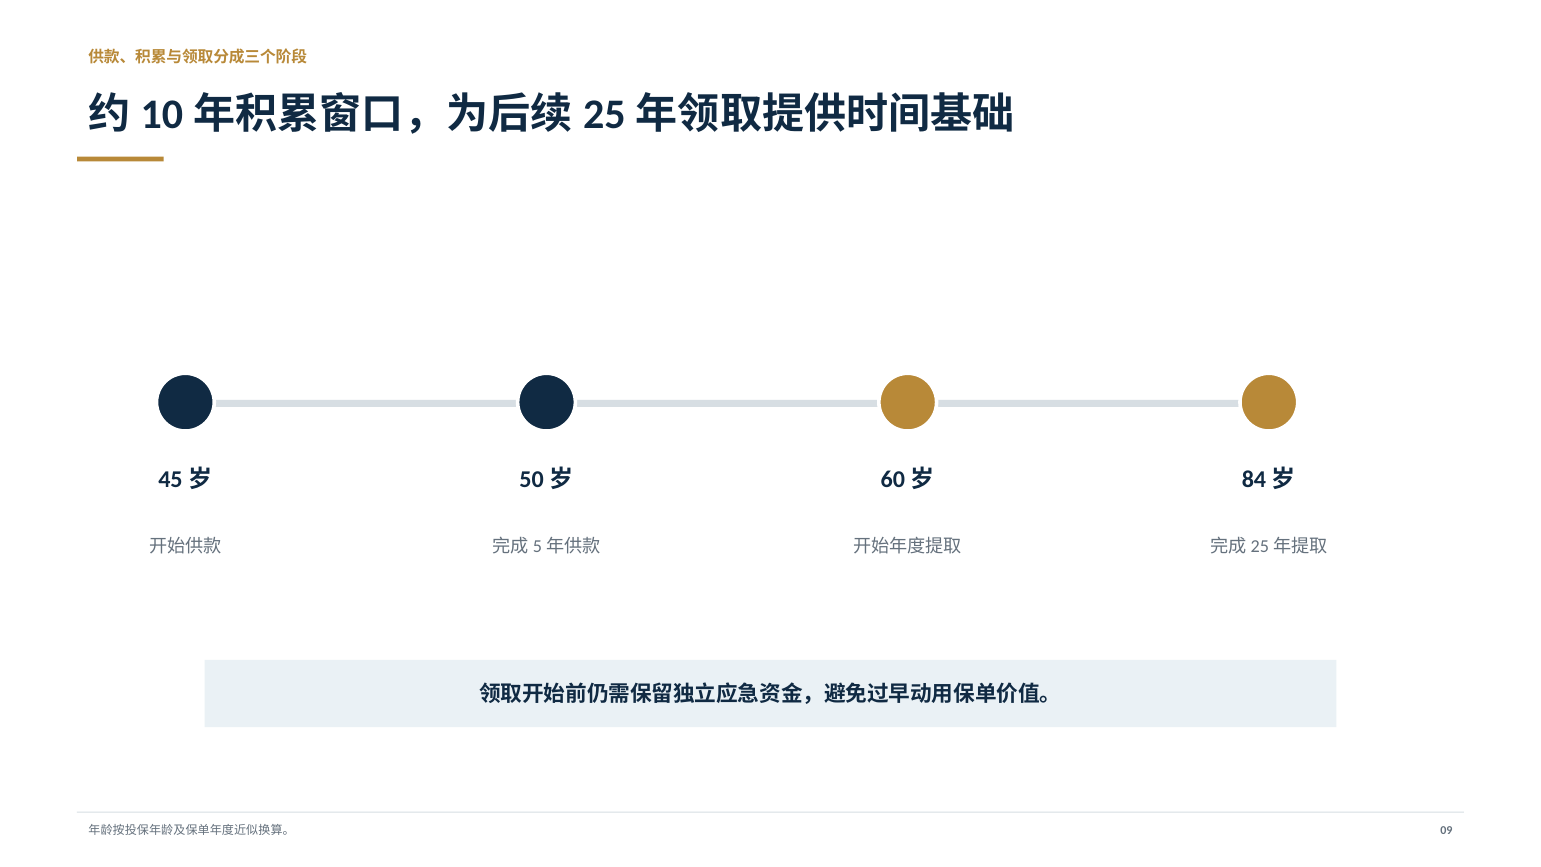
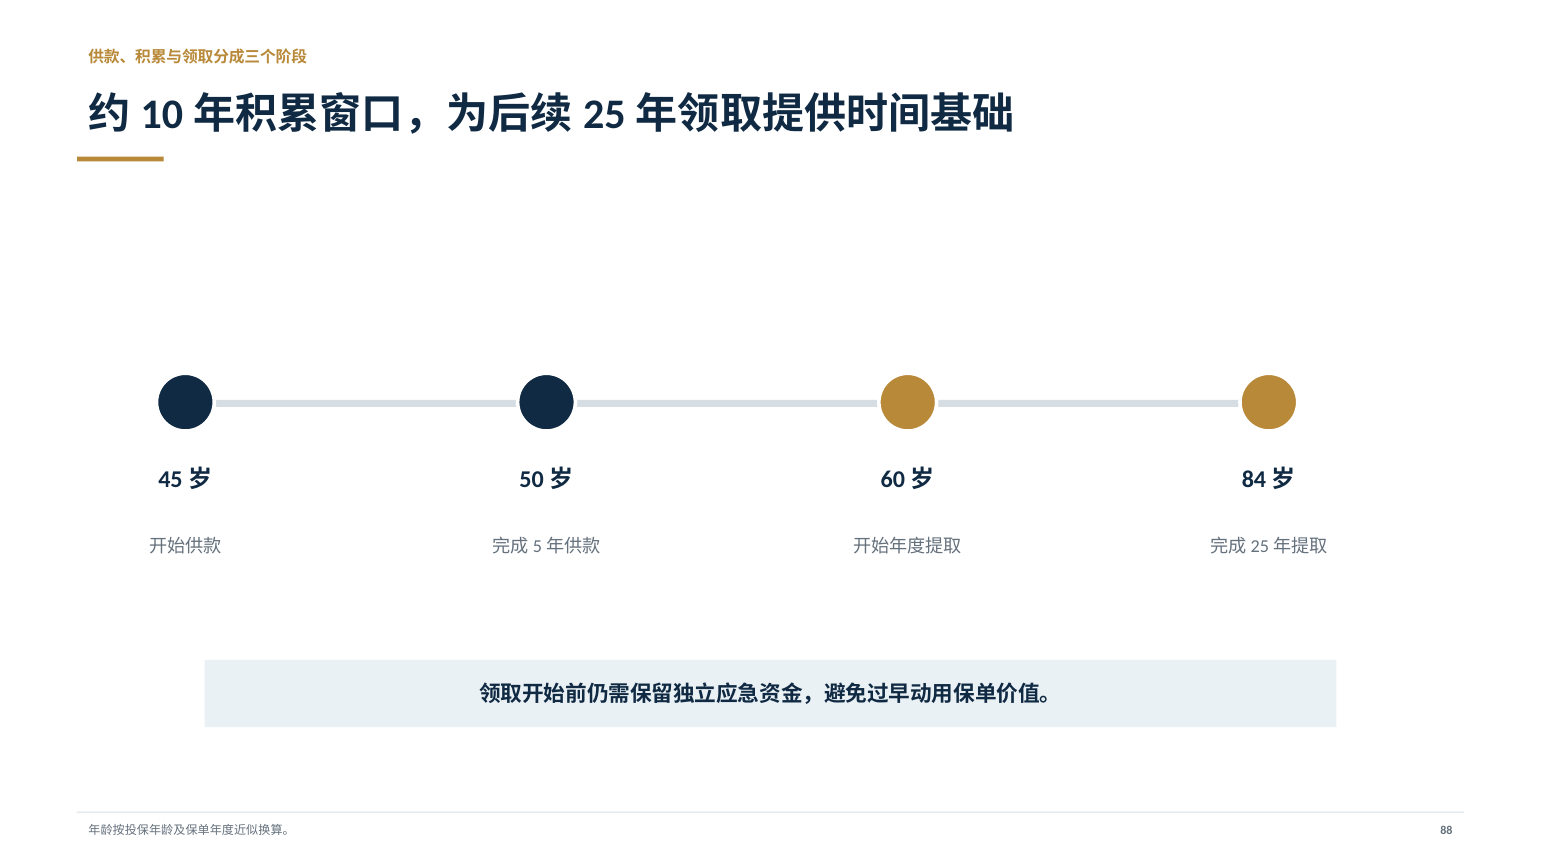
09: 09 -> 88
